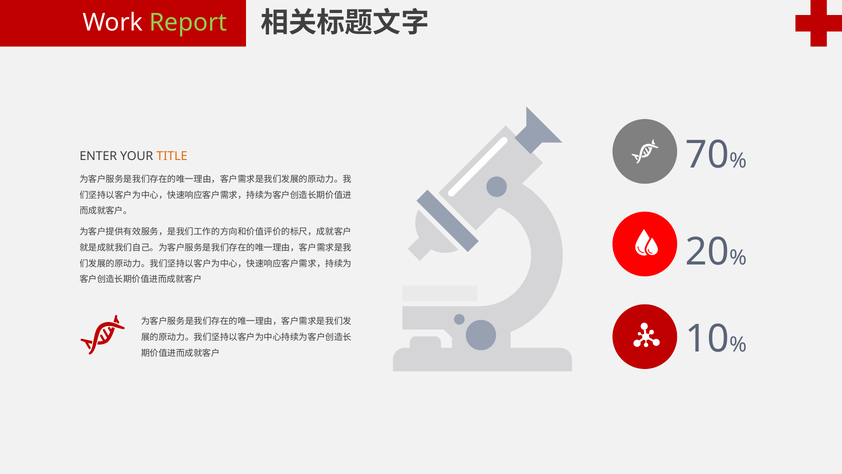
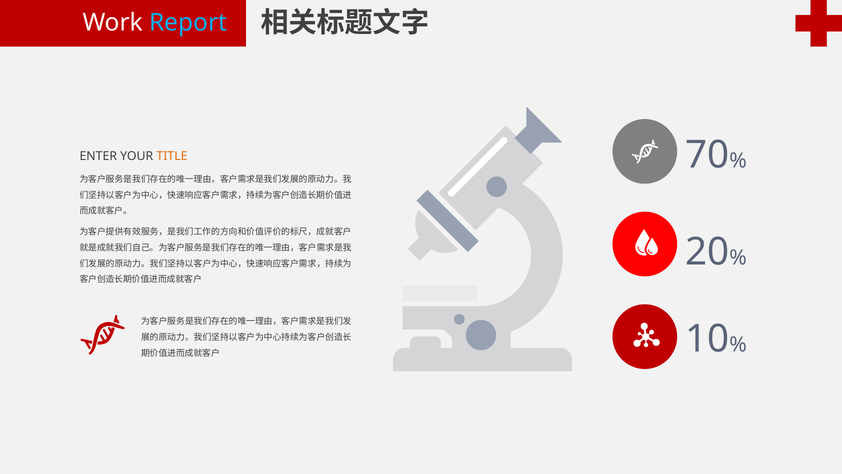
Report colour: light green -> light blue
